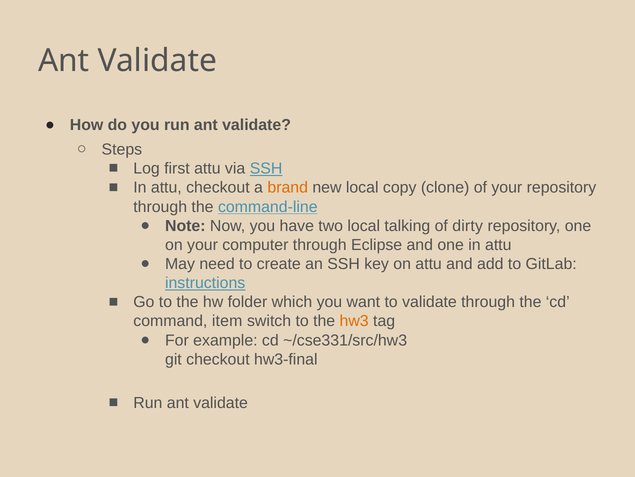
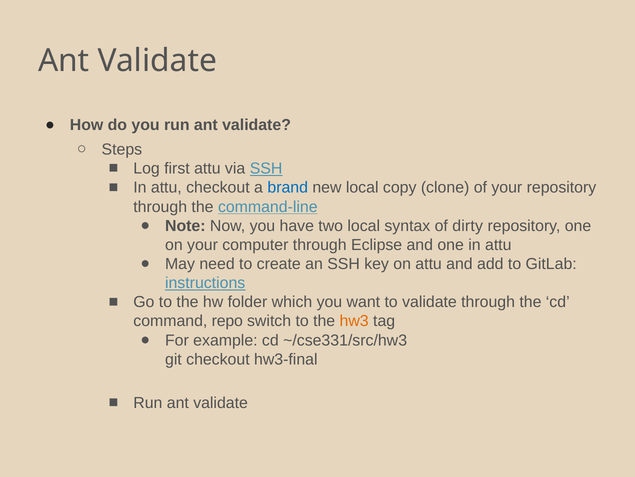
brand colour: orange -> blue
talking: talking -> syntax
item: item -> repo
